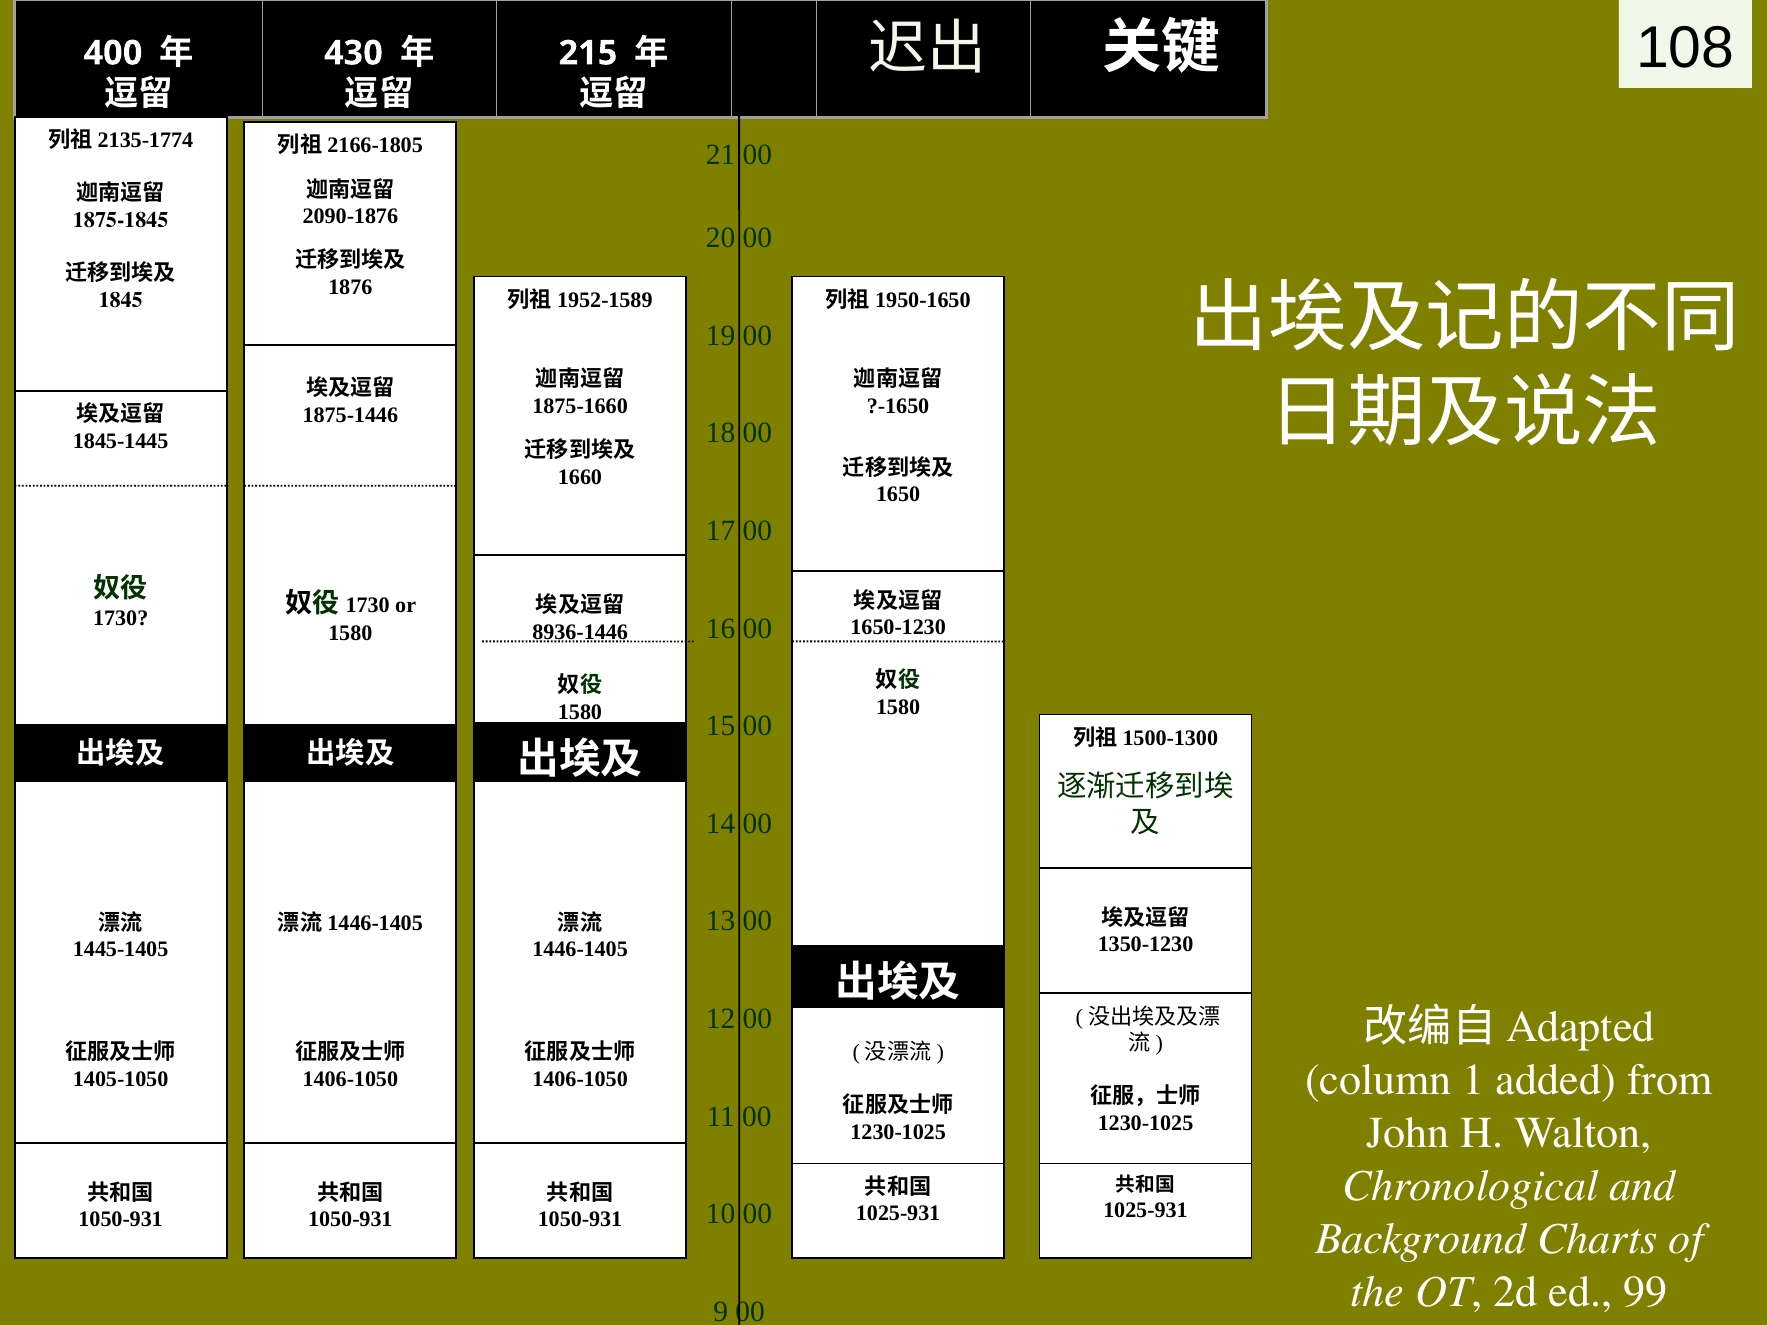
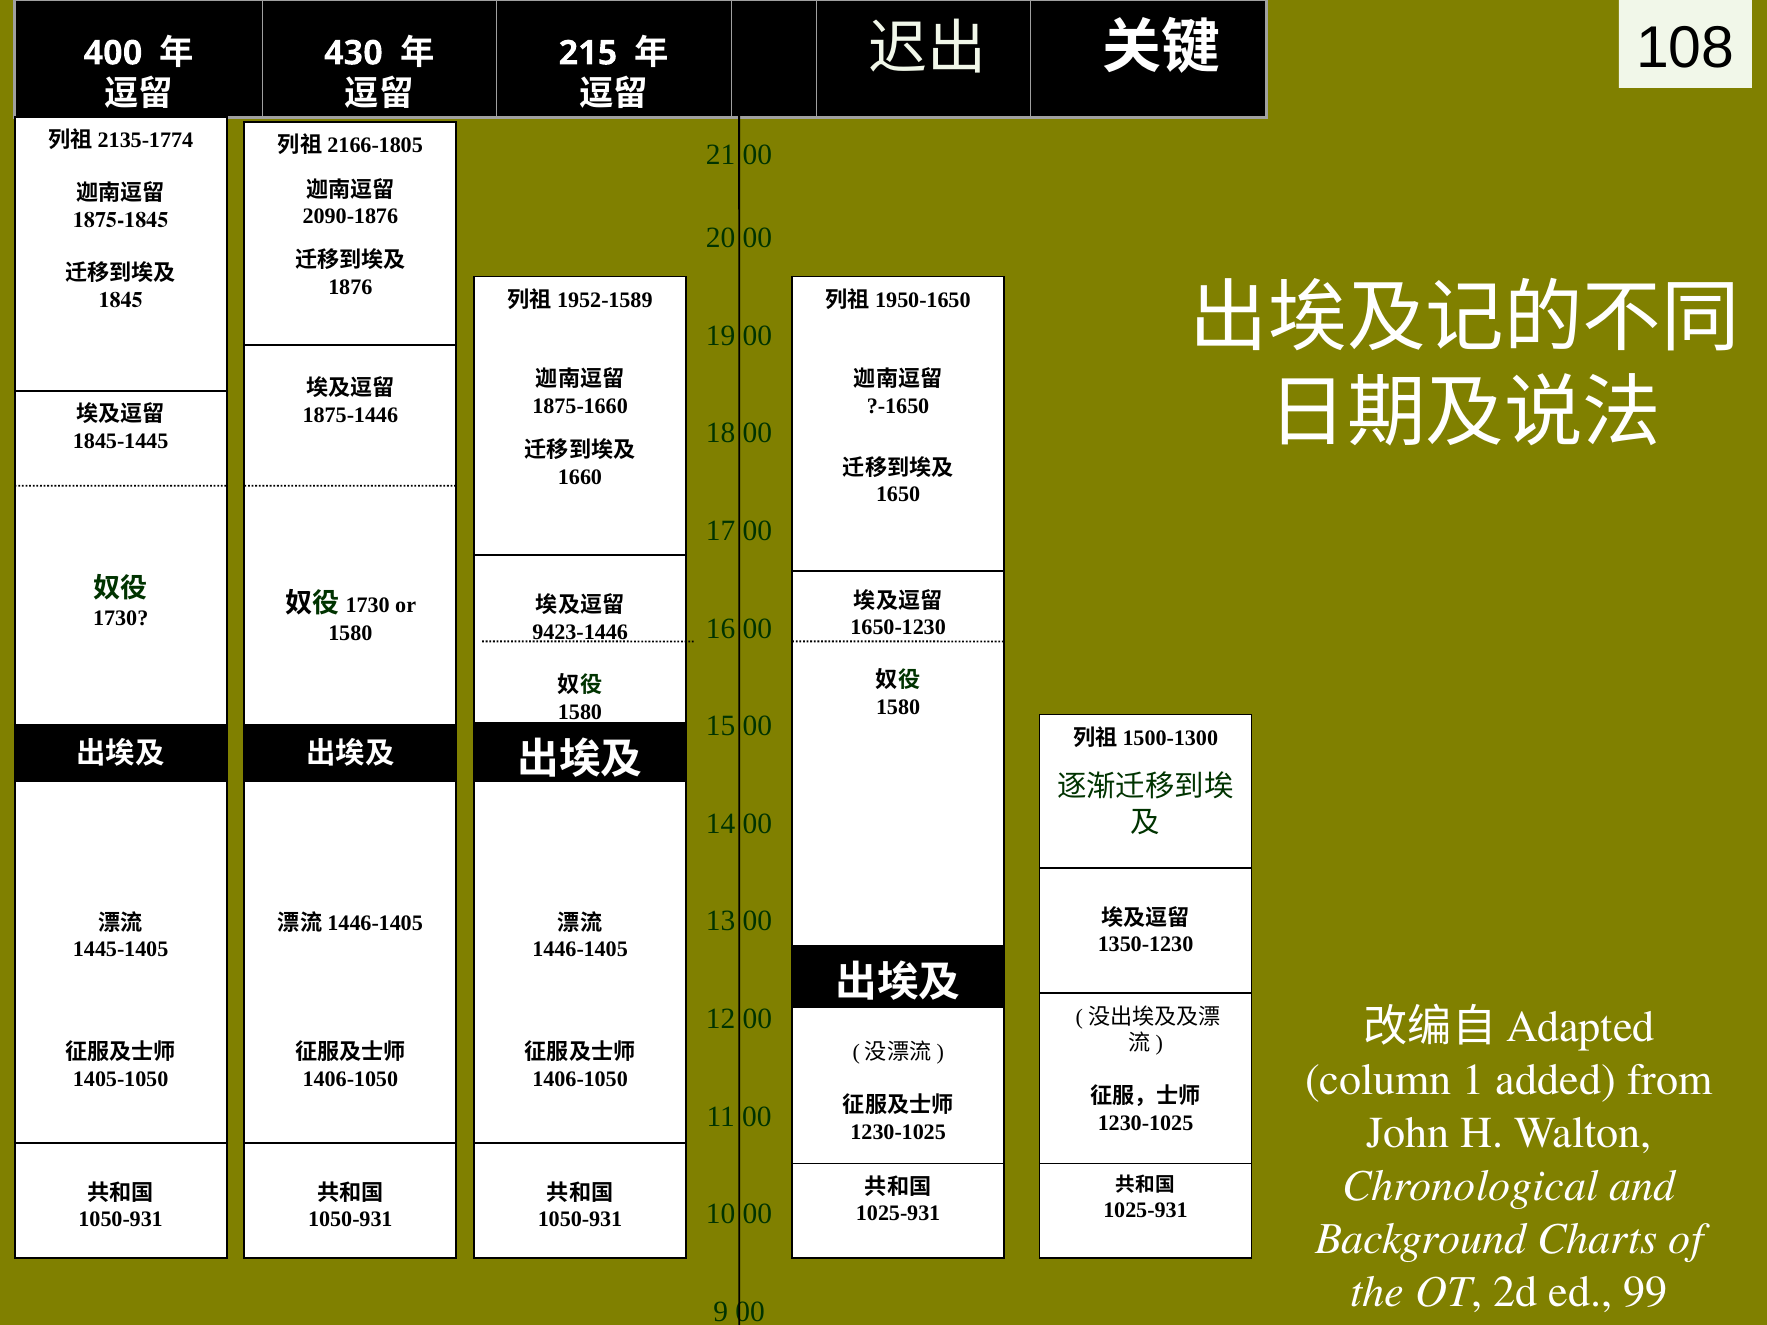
8936-1446: 8936-1446 -> 9423-1446
